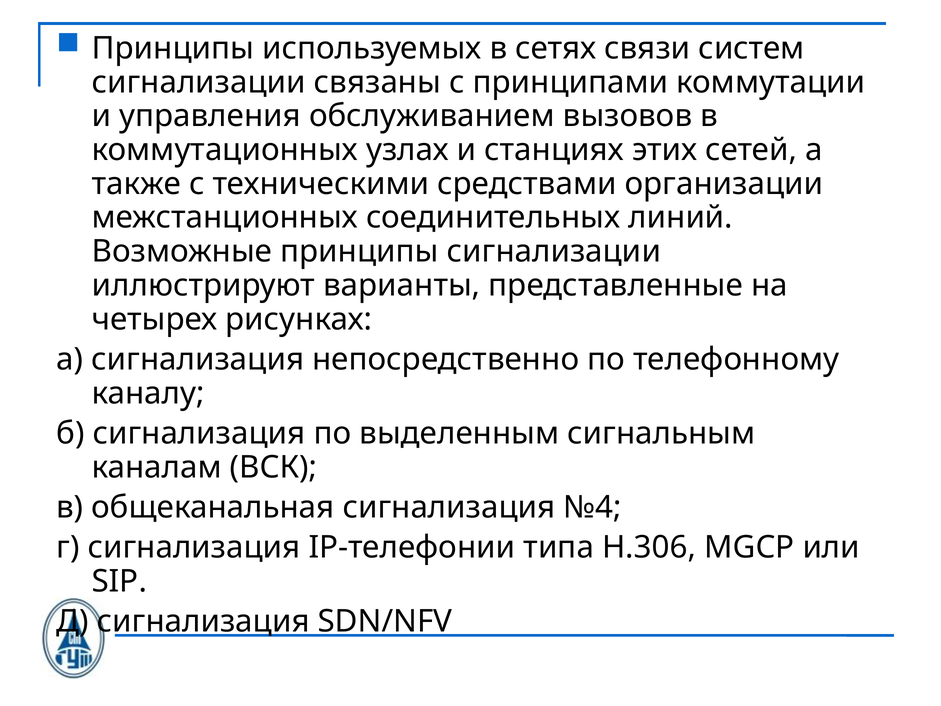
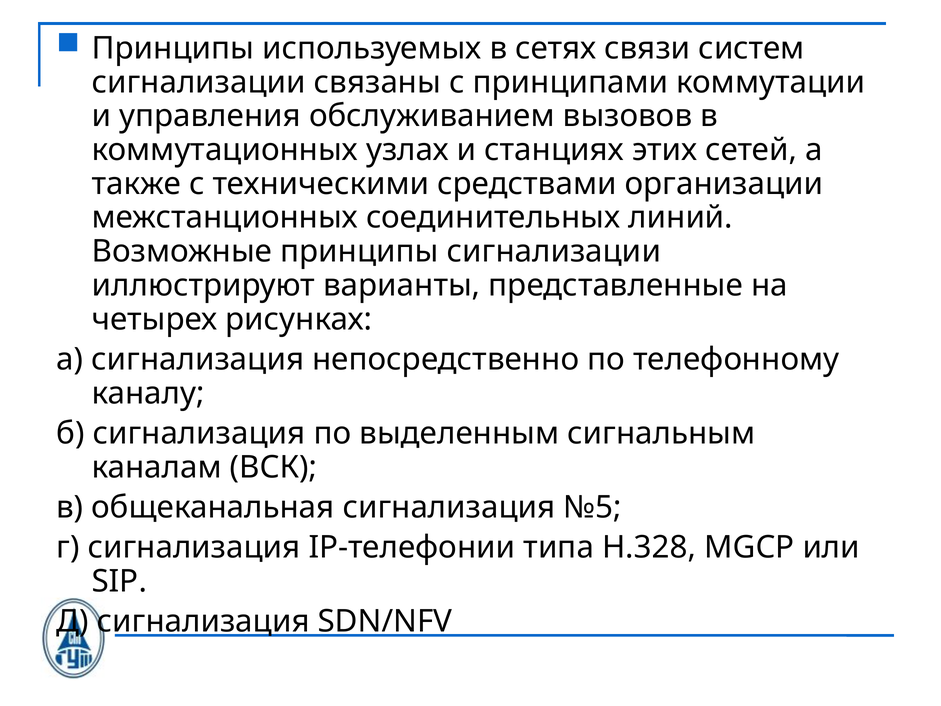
№4: №4 -> №5
Н.306: Н.306 -> Н.328
